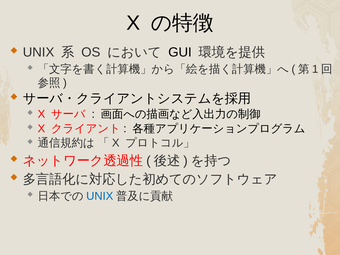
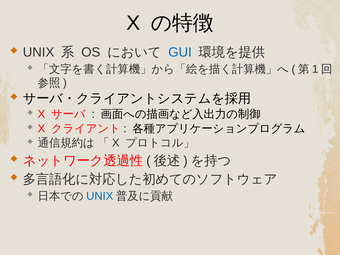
GUI colour: black -> blue
